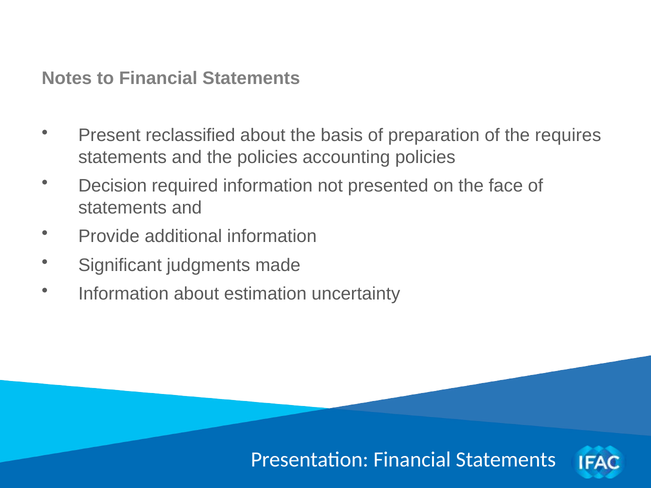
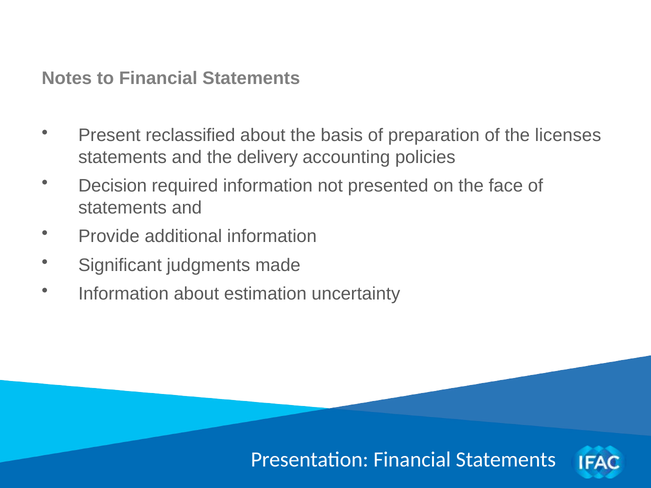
requires: requires -> licenses
the policies: policies -> delivery
